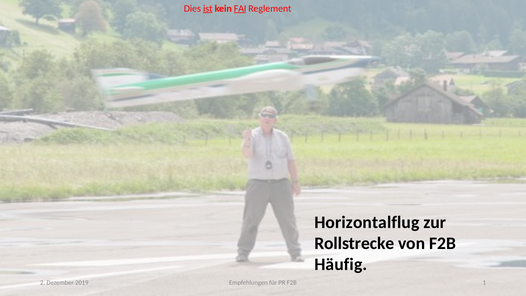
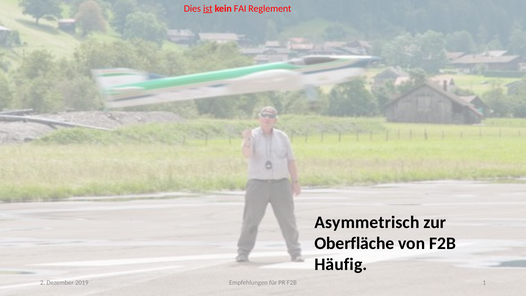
FAI underline: present -> none
Horizontalflug: Horizontalflug -> Asymmetrisch
Rollstrecke: Rollstrecke -> Oberfläche
